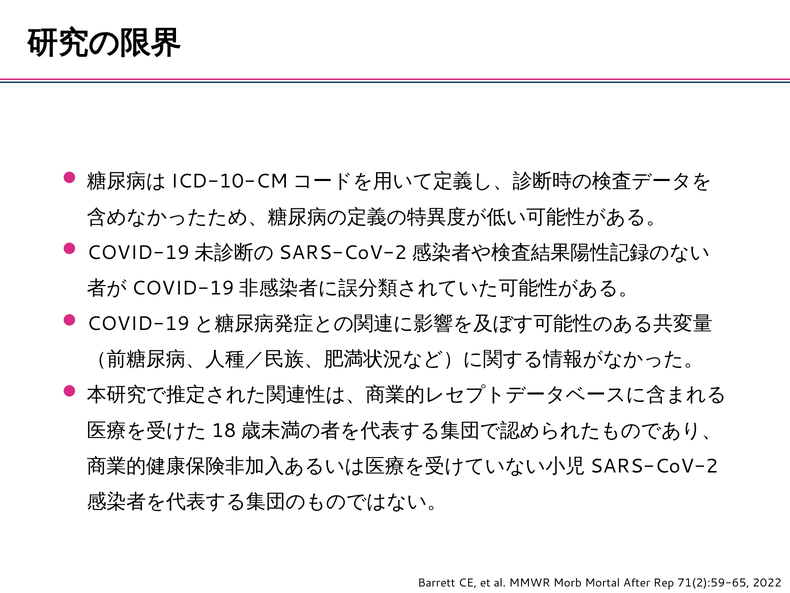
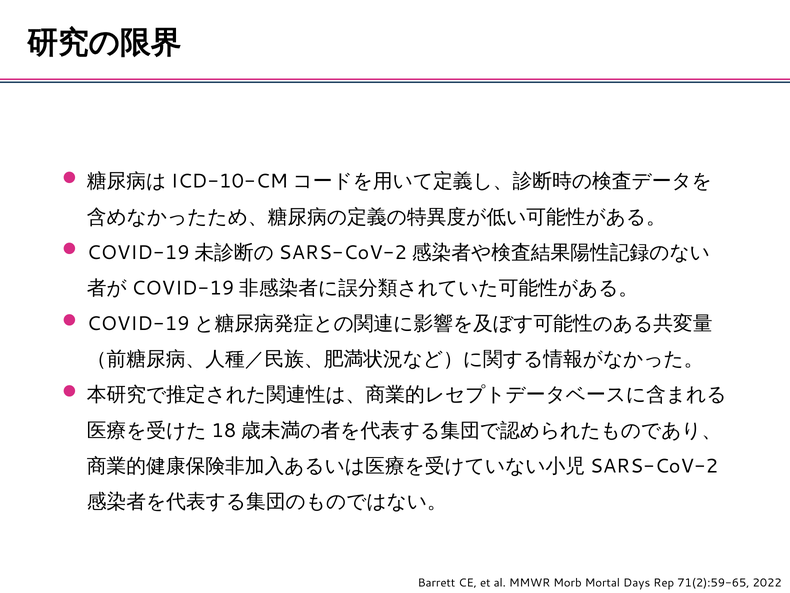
After: After -> Days
